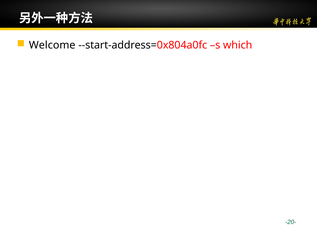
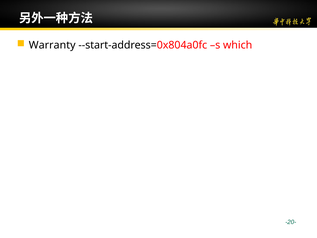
Welcome: Welcome -> Warranty
